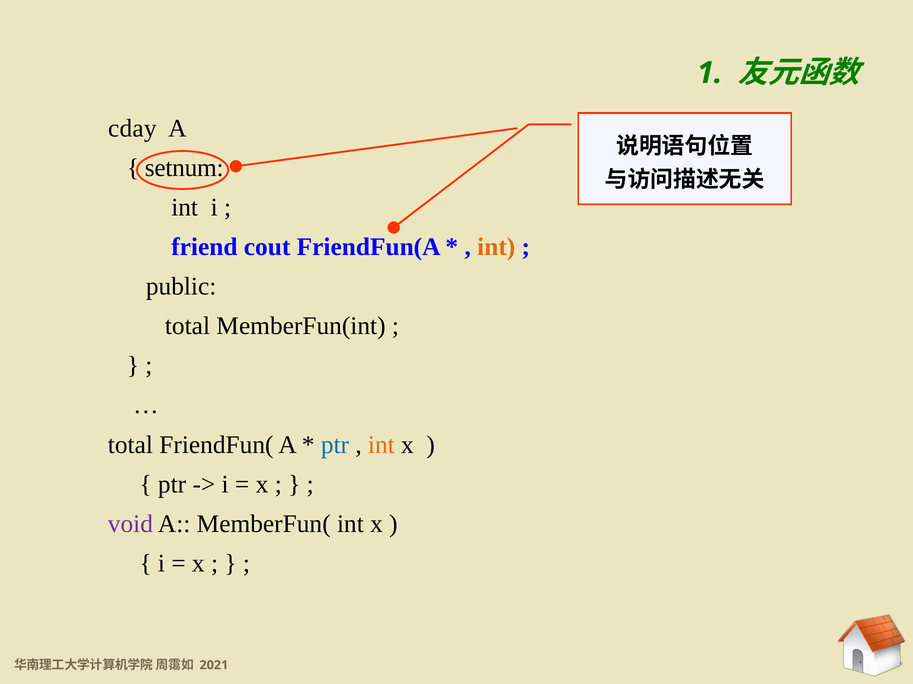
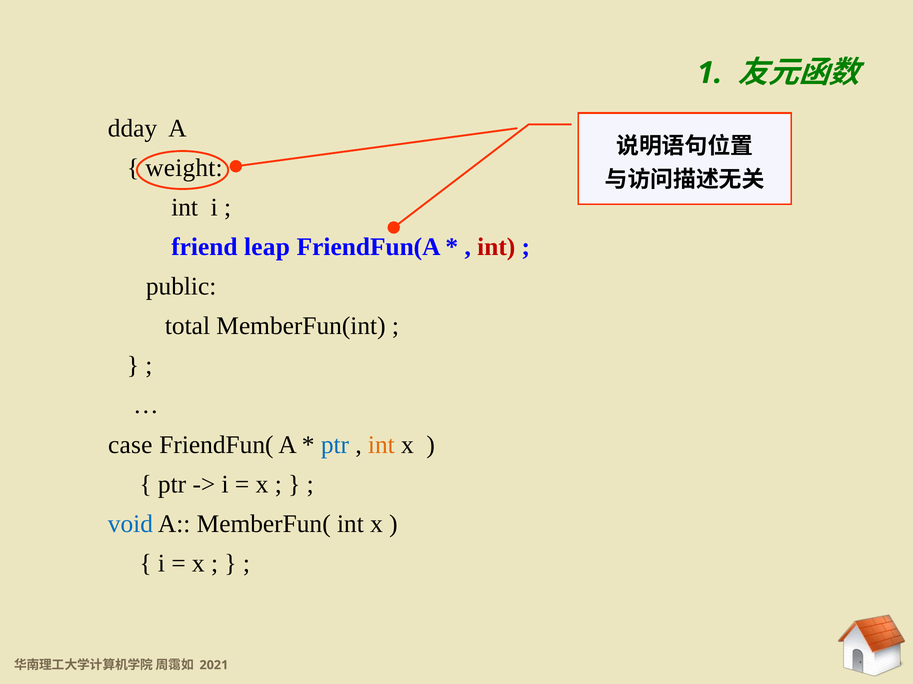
cday: cday -> dday
setnum: setnum -> weight
cout: cout -> leap
int at (496, 247) colour: orange -> red
total at (130, 445): total -> case
void colour: purple -> blue
